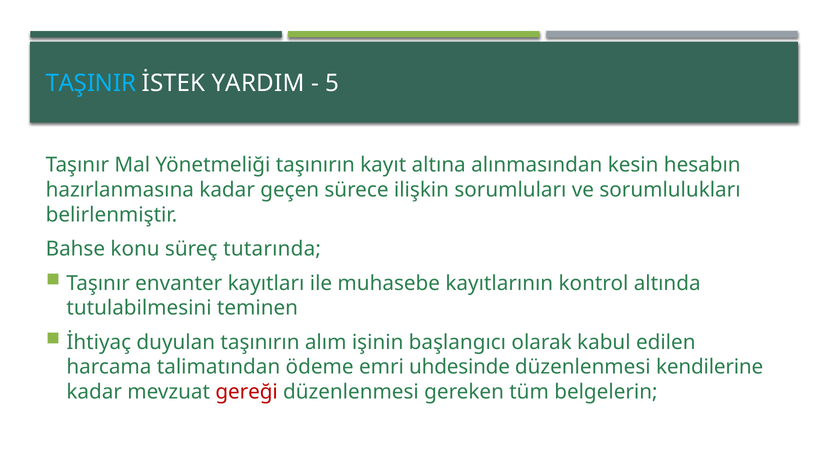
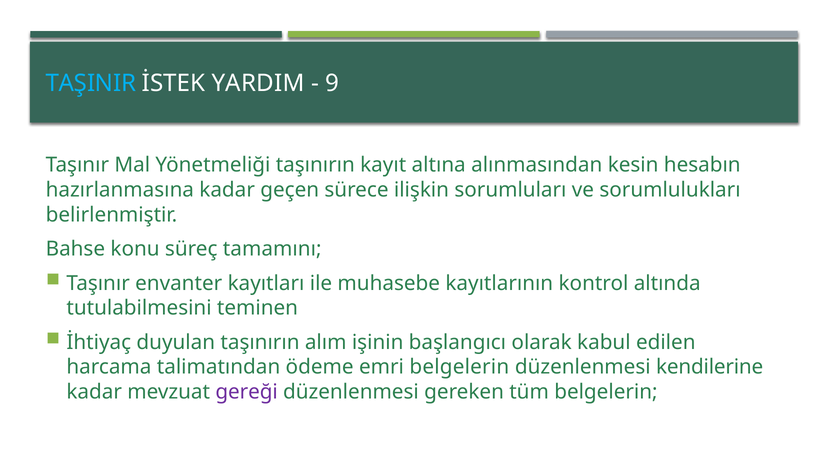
5: 5 -> 9
tutarında: tutarında -> tamamını
emri uhdesinde: uhdesinde -> belgelerin
gereği colour: red -> purple
